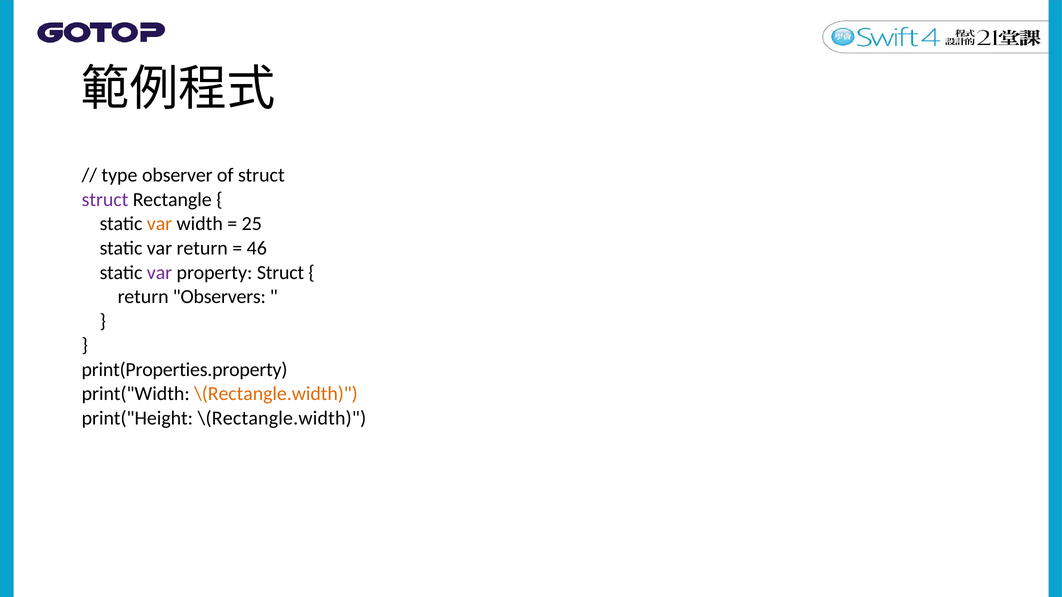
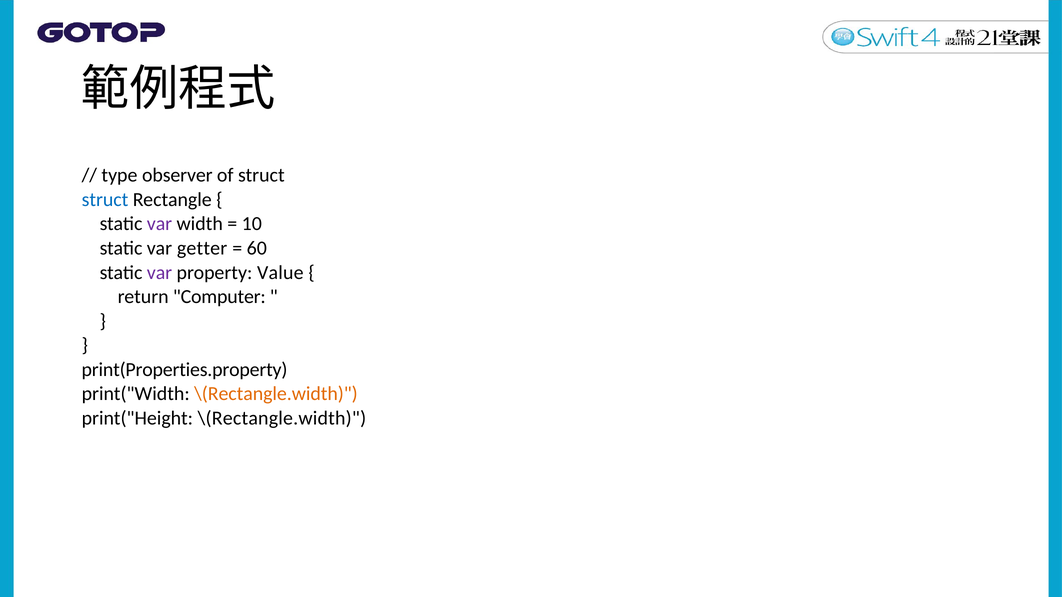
struct at (105, 200) colour: purple -> blue
var at (160, 224) colour: orange -> purple
25: 25 -> 10
var return: return -> getter
46: 46 -> 60
property Struct: Struct -> Value
Observers: Observers -> Computer
